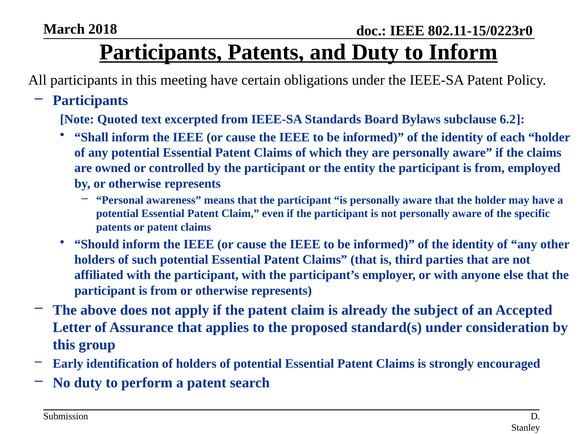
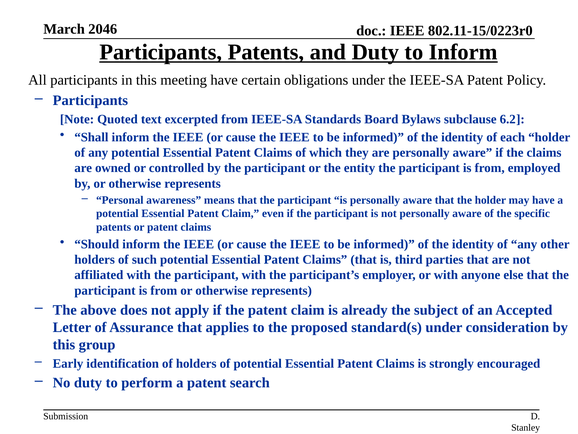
2018: 2018 -> 2046
